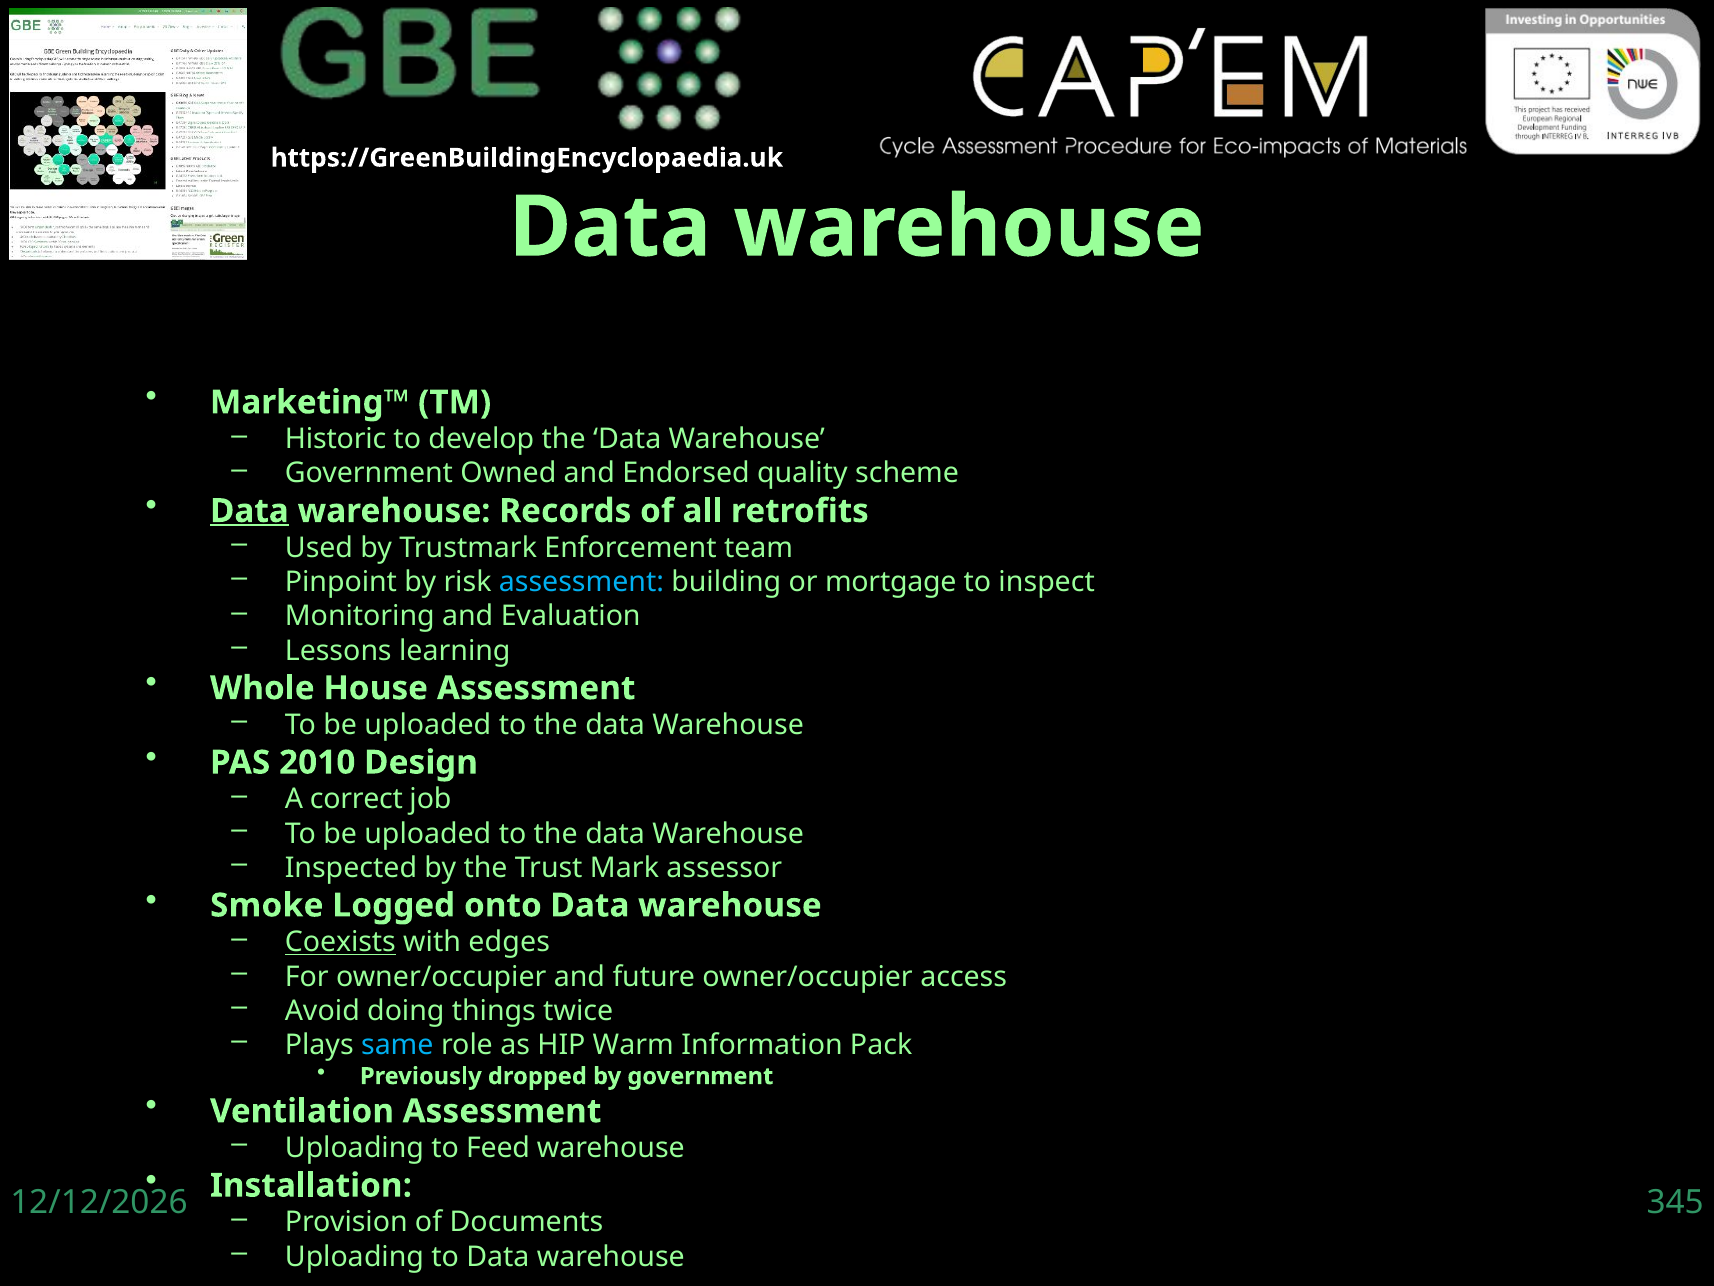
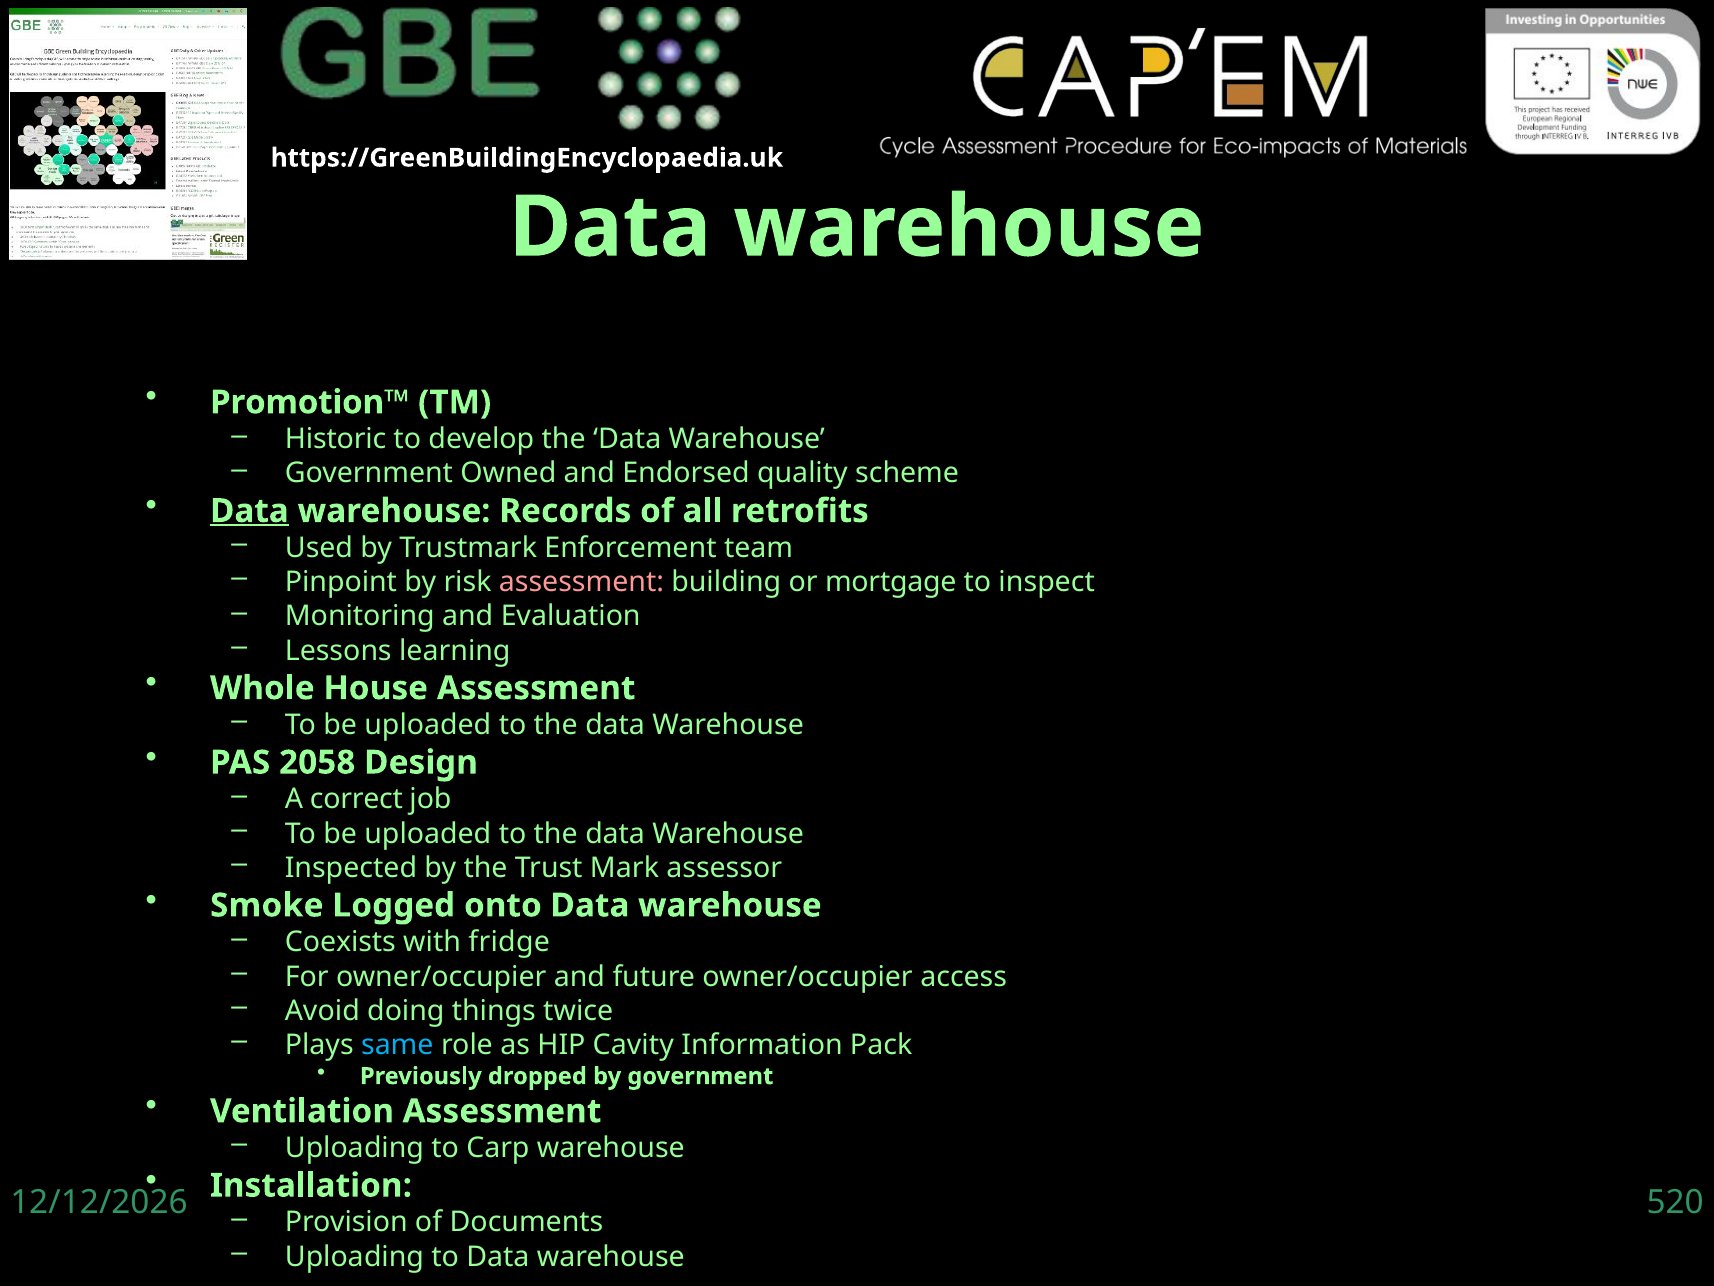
Marketing™: Marketing™ -> Promotion™
assessment at (581, 582) colour: light blue -> pink
2010: 2010 -> 2058
Coexists underline: present -> none
edges: edges -> fridge
Warm: Warm -> Cavity
Feed: Feed -> Carp
345: 345 -> 520
